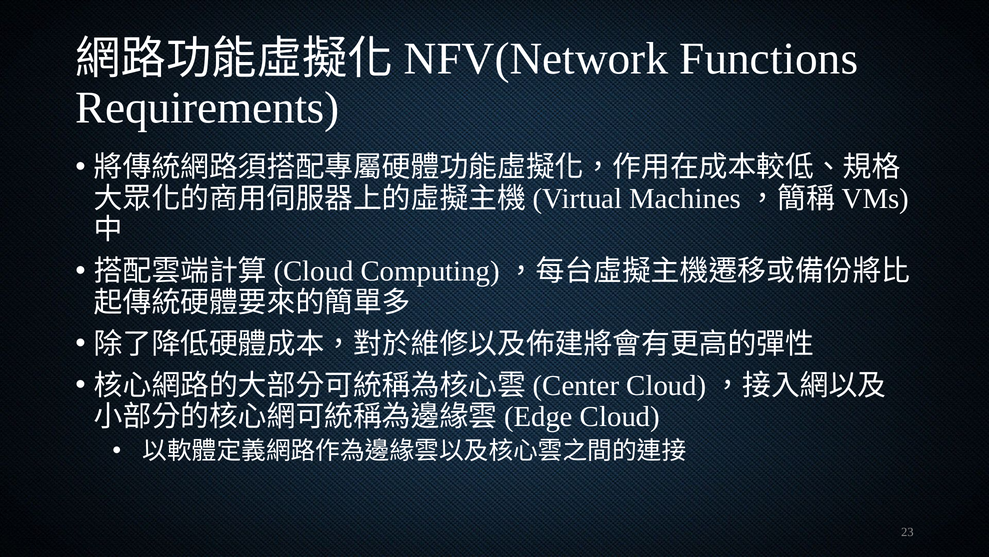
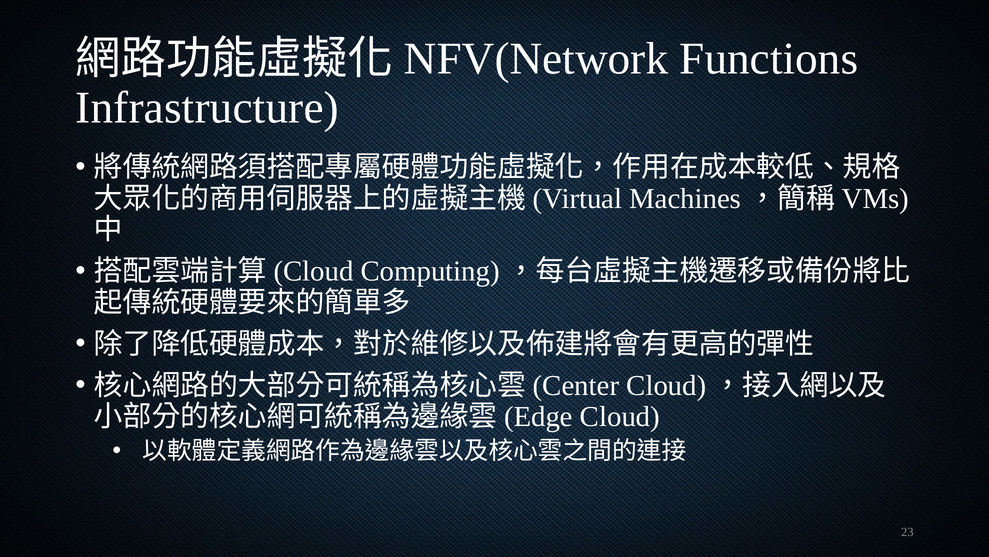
Requirements: Requirements -> Infrastructure
